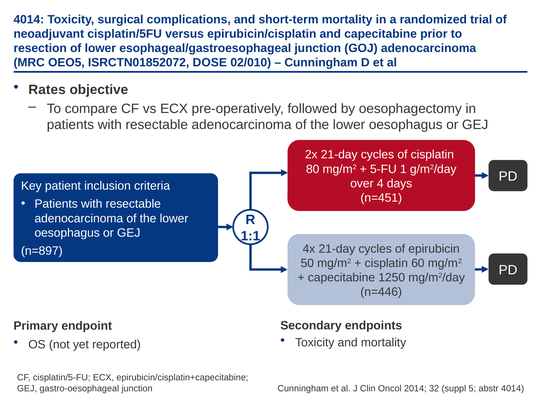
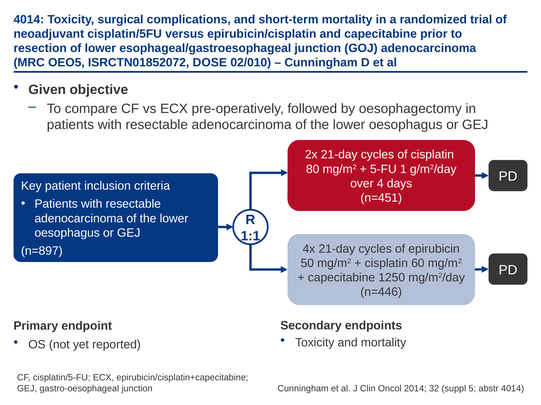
Rates: Rates -> Given
